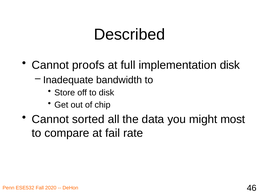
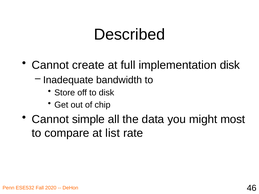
proofs: proofs -> create
sorted: sorted -> simple
fail: fail -> list
